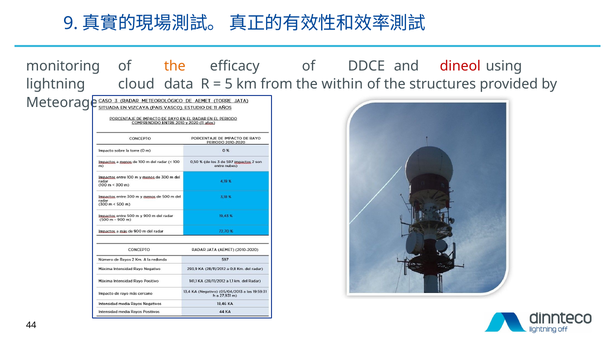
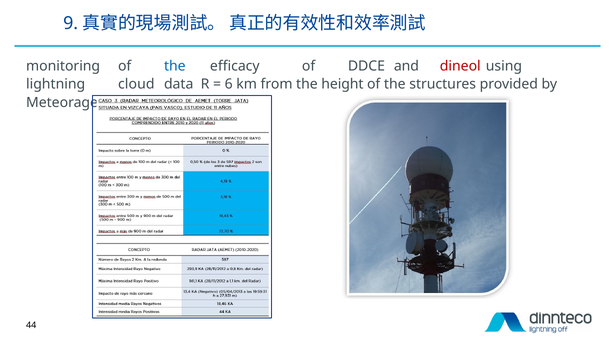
the at (175, 66) colour: orange -> blue
5: 5 -> 6
within: within -> height
